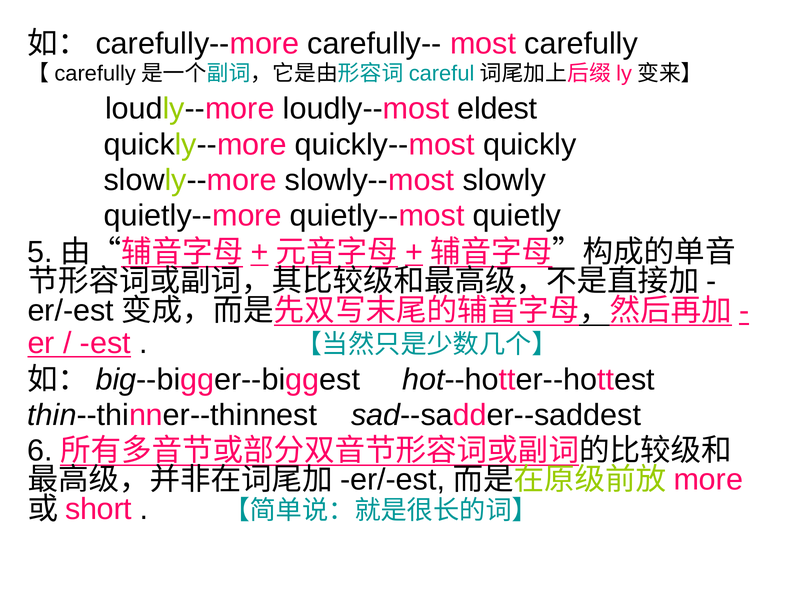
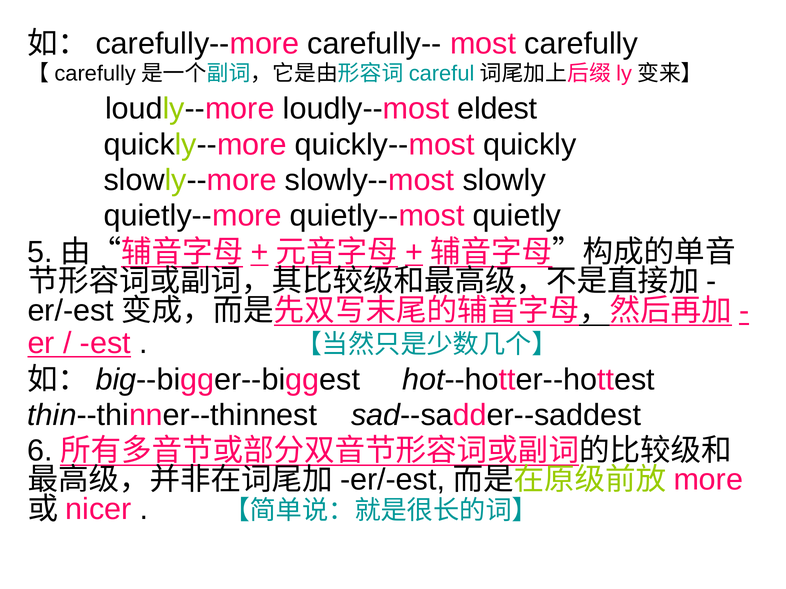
short: short -> nicer
